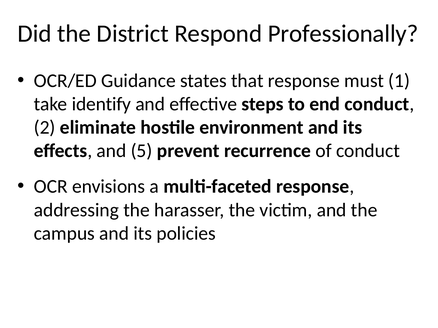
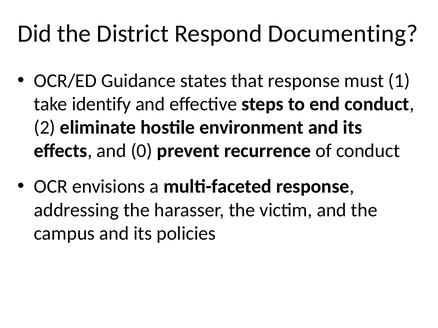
Professionally: Professionally -> Documenting
5: 5 -> 0
